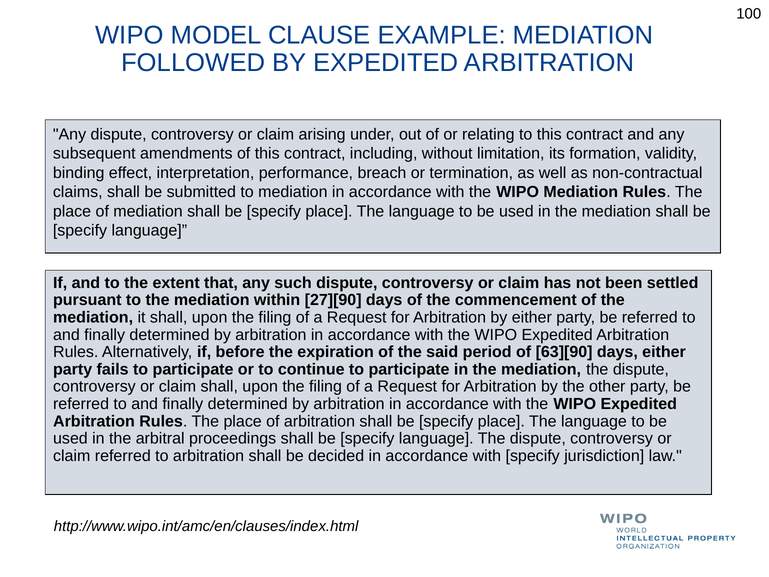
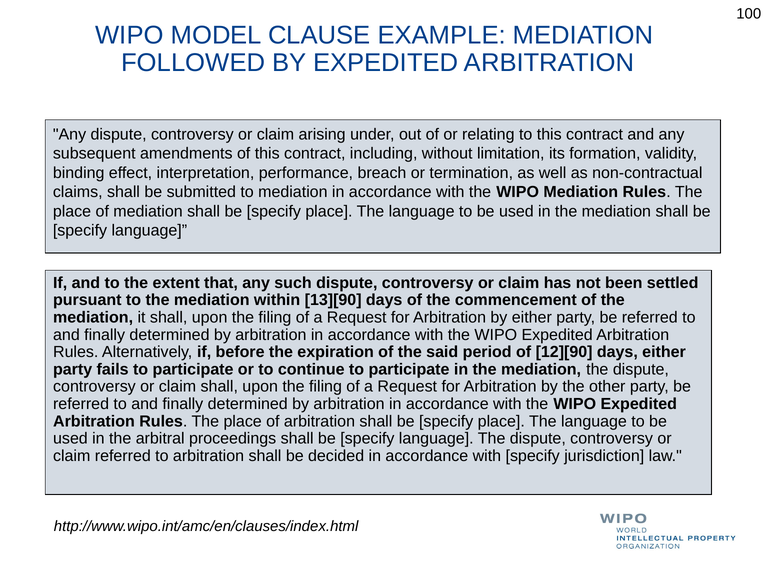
27][90: 27][90 -> 13][90
63][90: 63][90 -> 12][90
